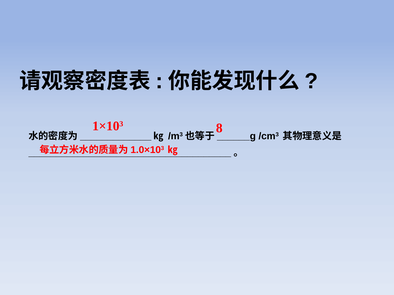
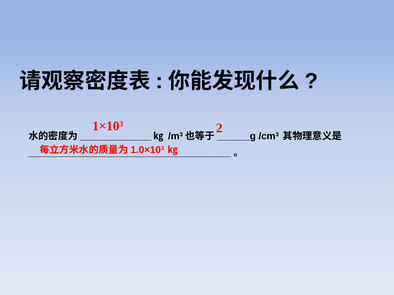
8: 8 -> 2
